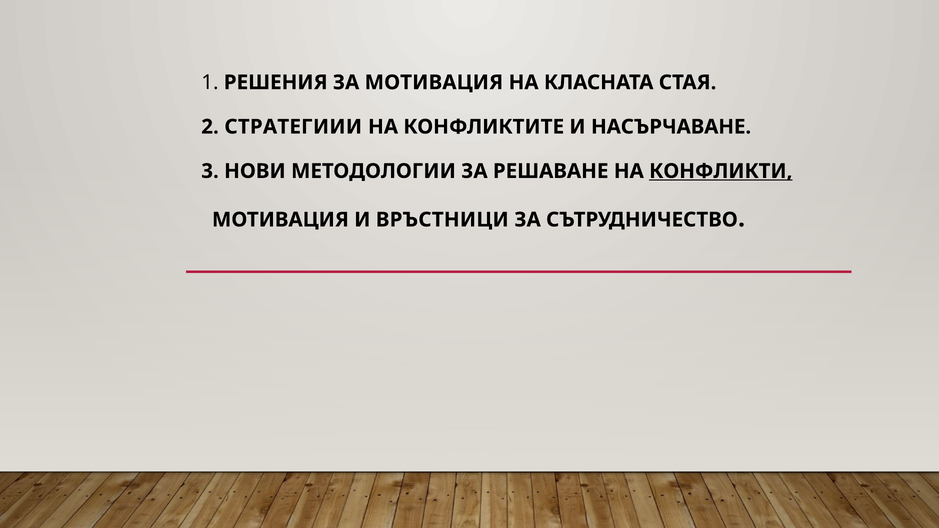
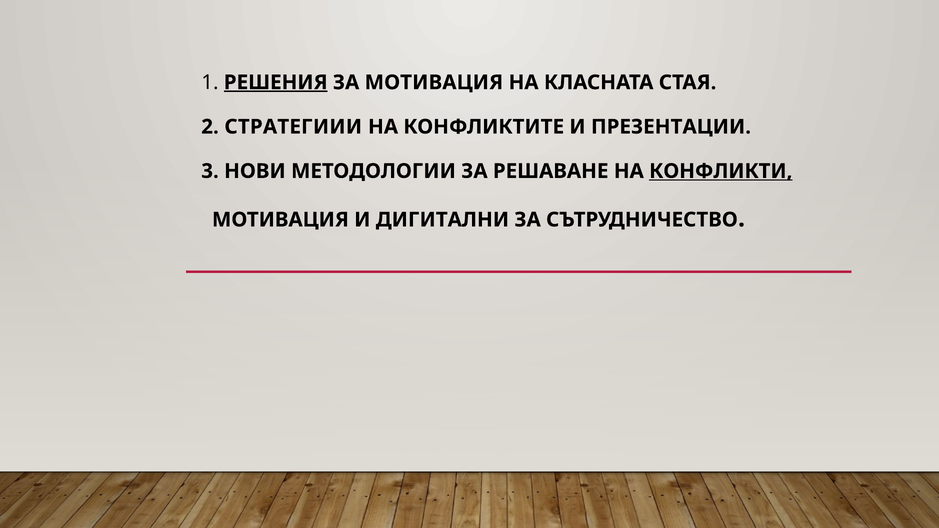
РЕШЕНИЯ underline: none -> present
НАСЪРЧАВАНЕ: НАСЪРЧАВАНЕ -> ПРЕЗЕНТАЦИИ
ВРЪСТНИЦИ: ВРЪСТНИЦИ -> ДИГИТАЛНИ
